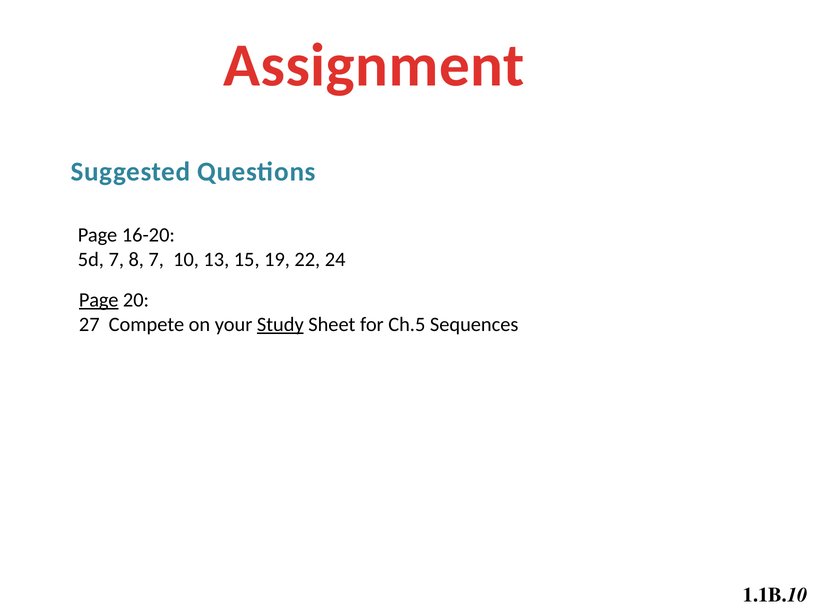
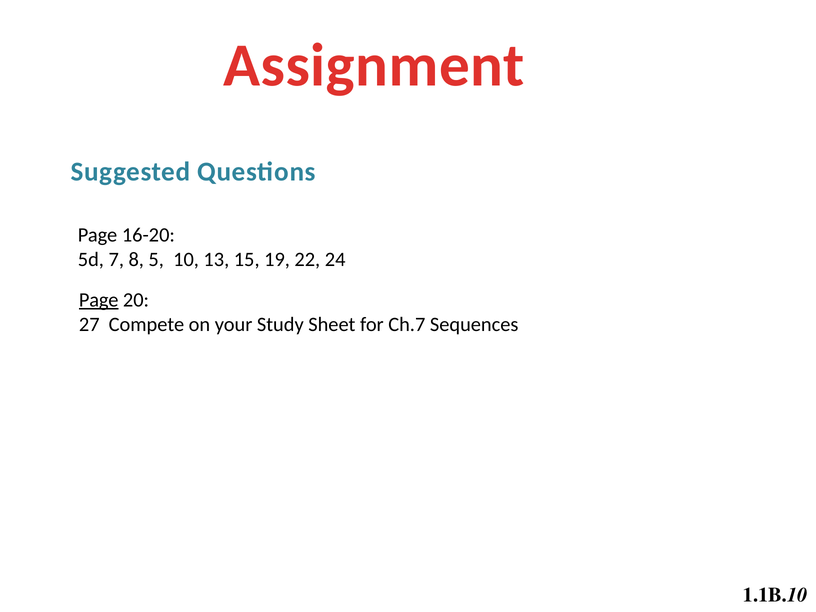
8 7: 7 -> 5
Study underline: present -> none
Ch.5: Ch.5 -> Ch.7
